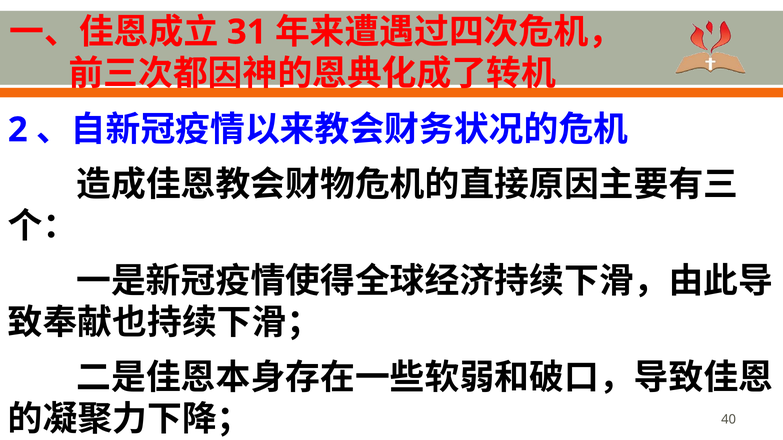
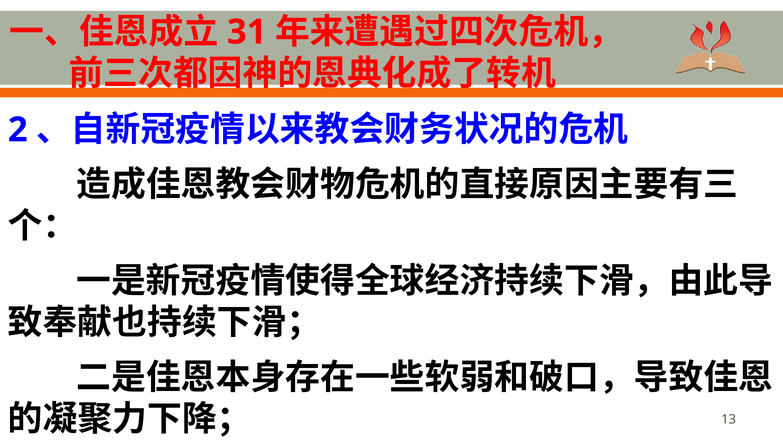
40: 40 -> 13
